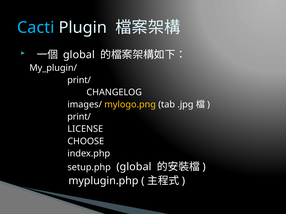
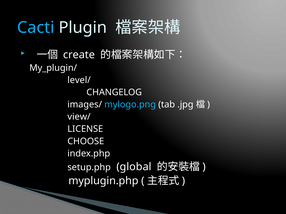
global at (79, 55): global -> create
print/ at (79, 80): print/ -> level/
mylogo.png colour: yellow -> light blue
print/ at (79, 117): print/ -> view/
